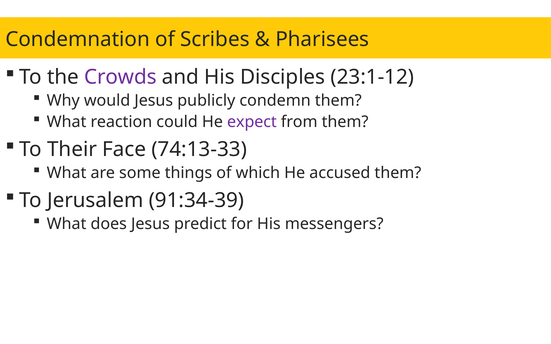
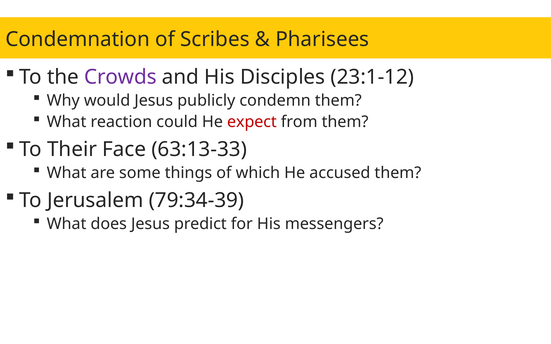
expect colour: purple -> red
74:13-33: 74:13-33 -> 63:13-33
91:34-39: 91:34-39 -> 79:34-39
